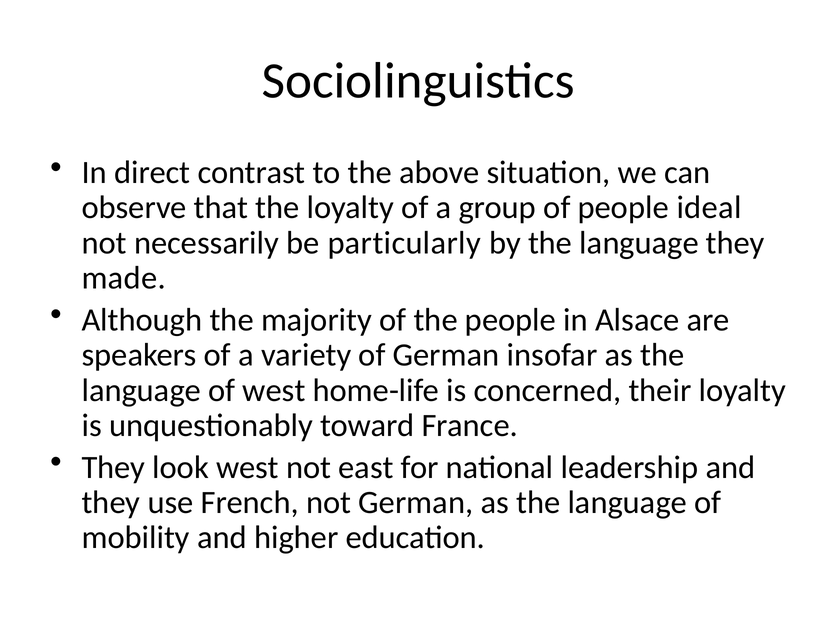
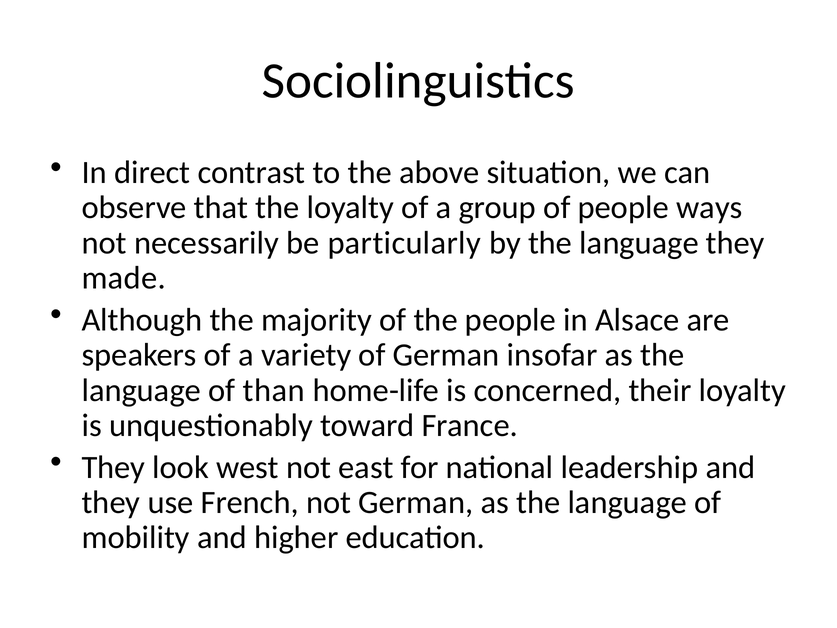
ideal: ideal -> ways
of west: west -> than
